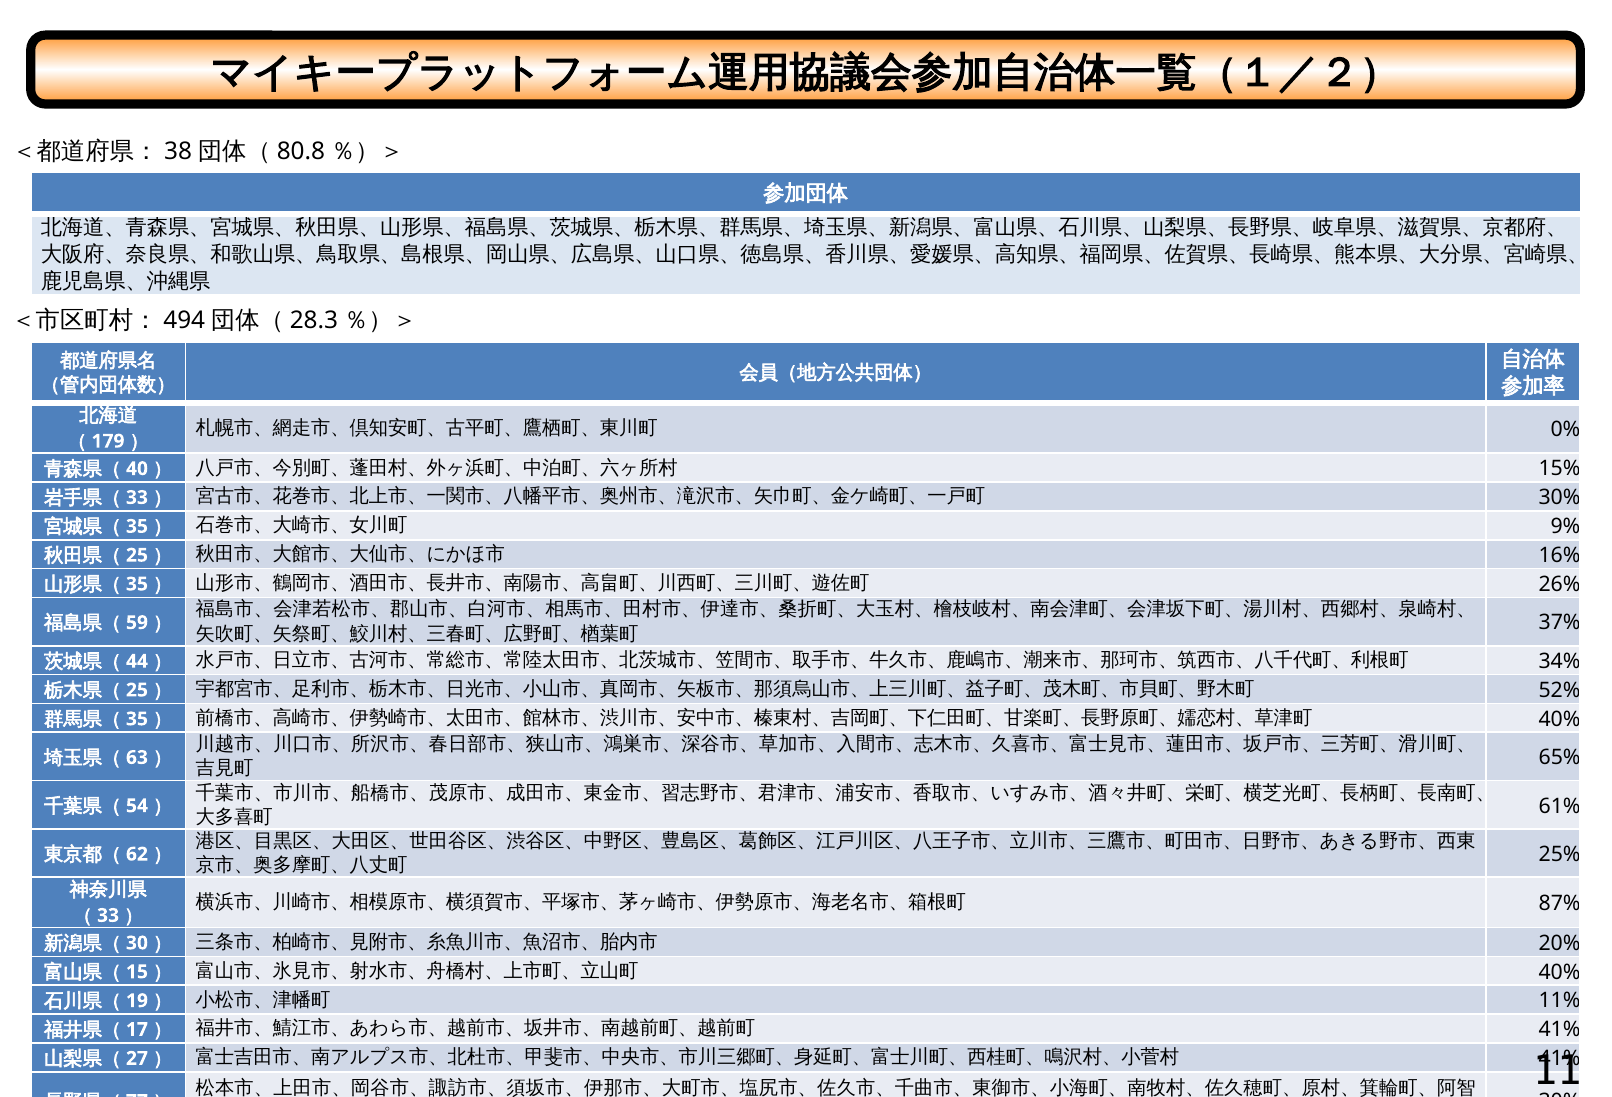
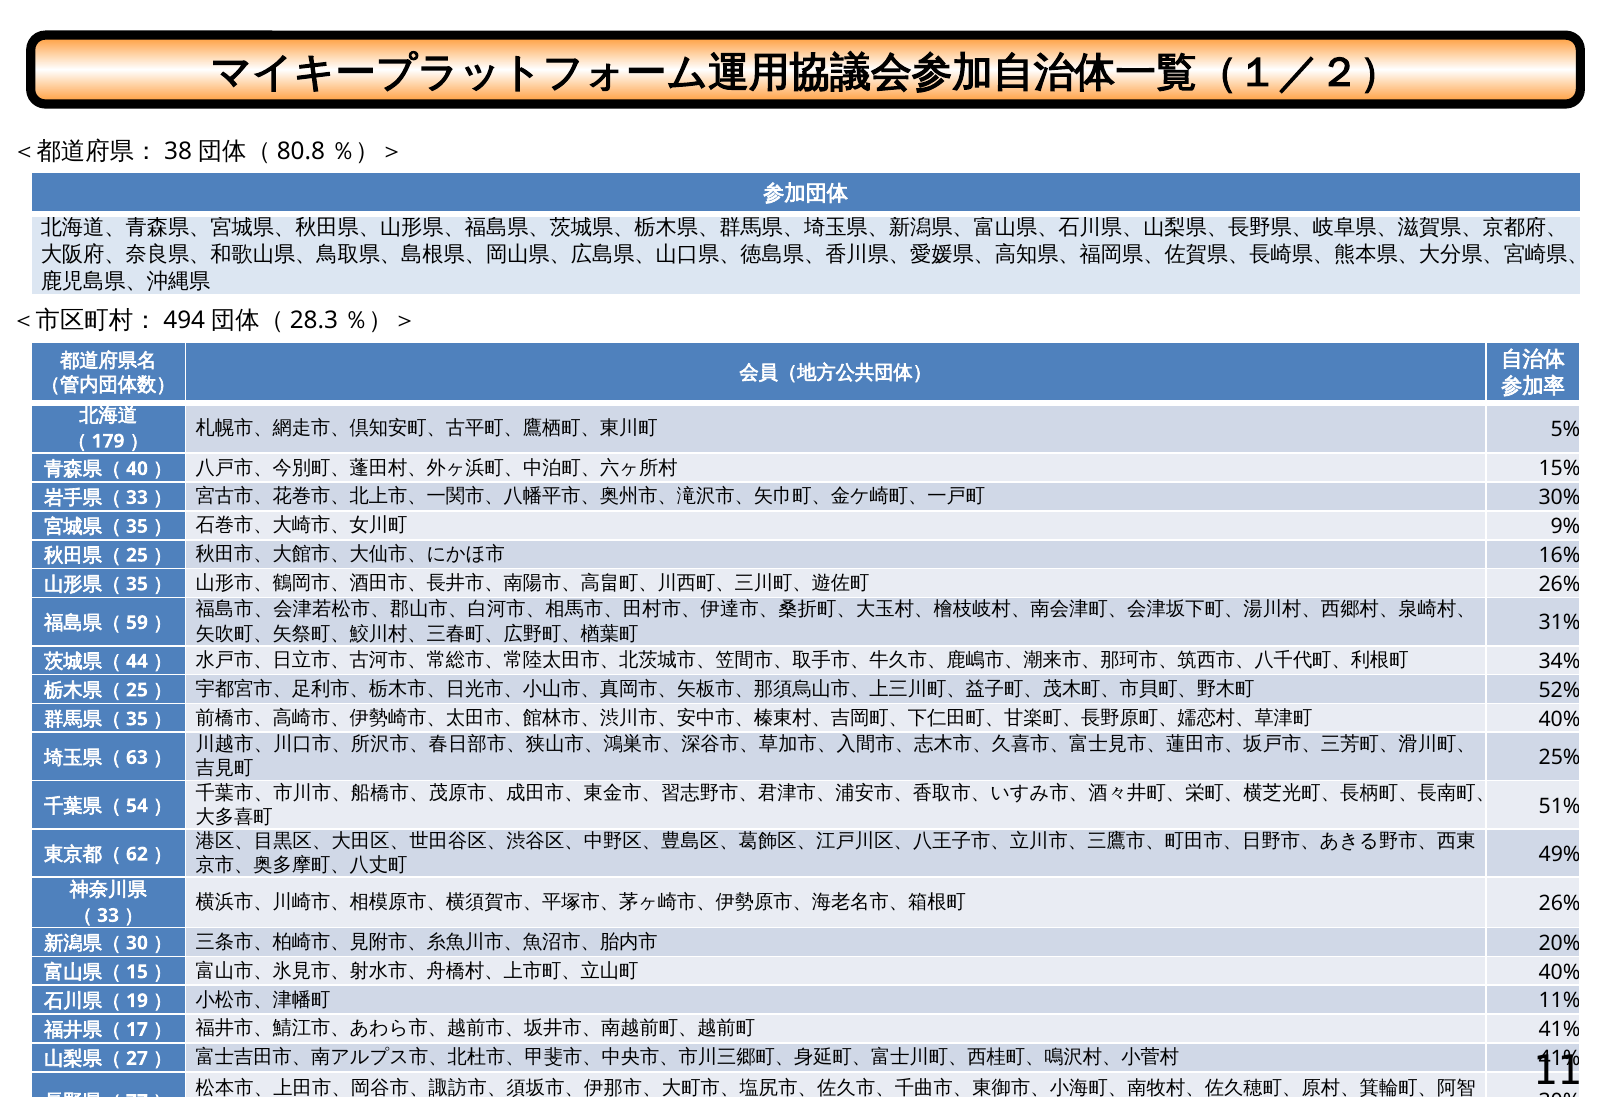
0%: 0% -> 5%
37% at (1560, 623): 37% -> 31%
65%: 65% -> 25%
61%: 61% -> 51%
25%: 25% -> 49%
87% at (1560, 903): 87% -> 26%
